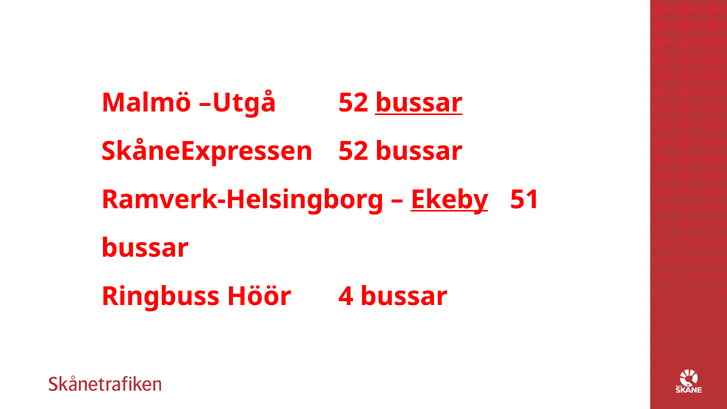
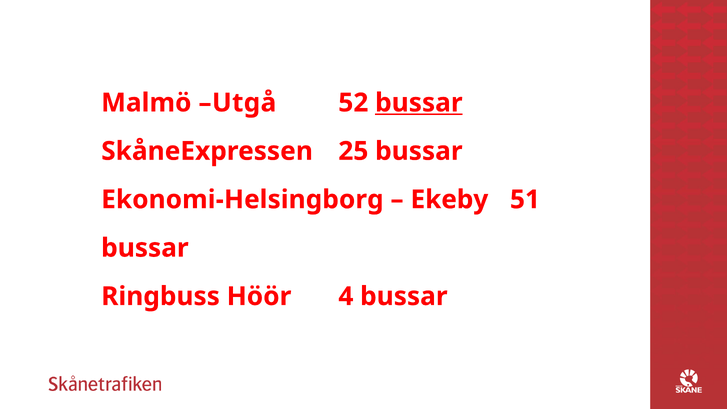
SkåneExpressen 52: 52 -> 25
Ramverk-Helsingborg: Ramverk-Helsingborg -> Ekonomi-Helsingborg
Ekeby underline: present -> none
